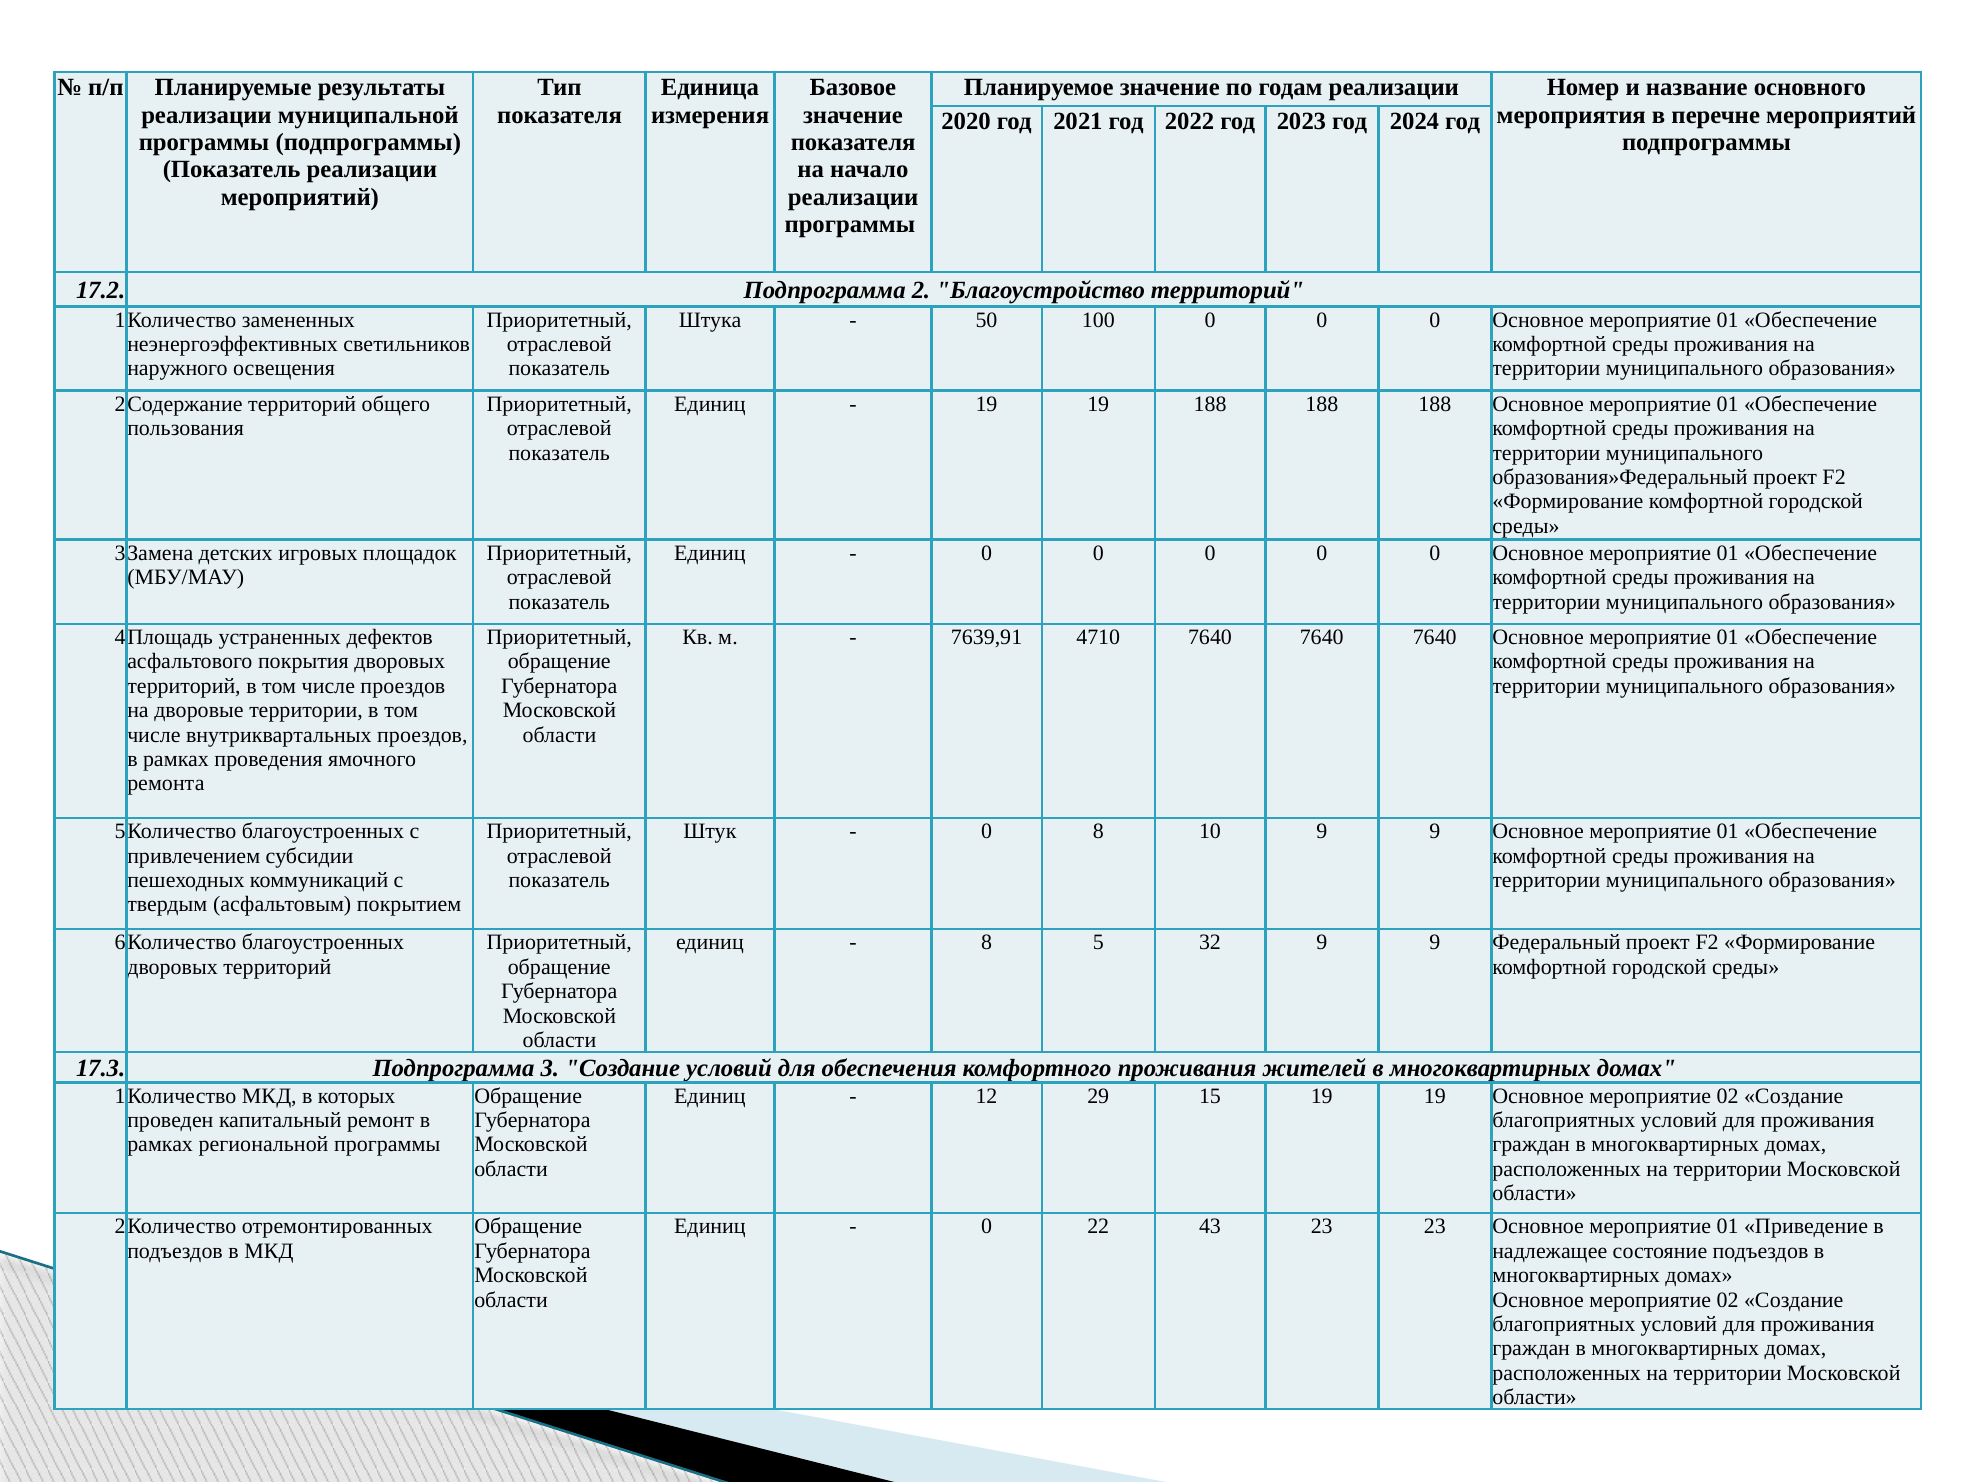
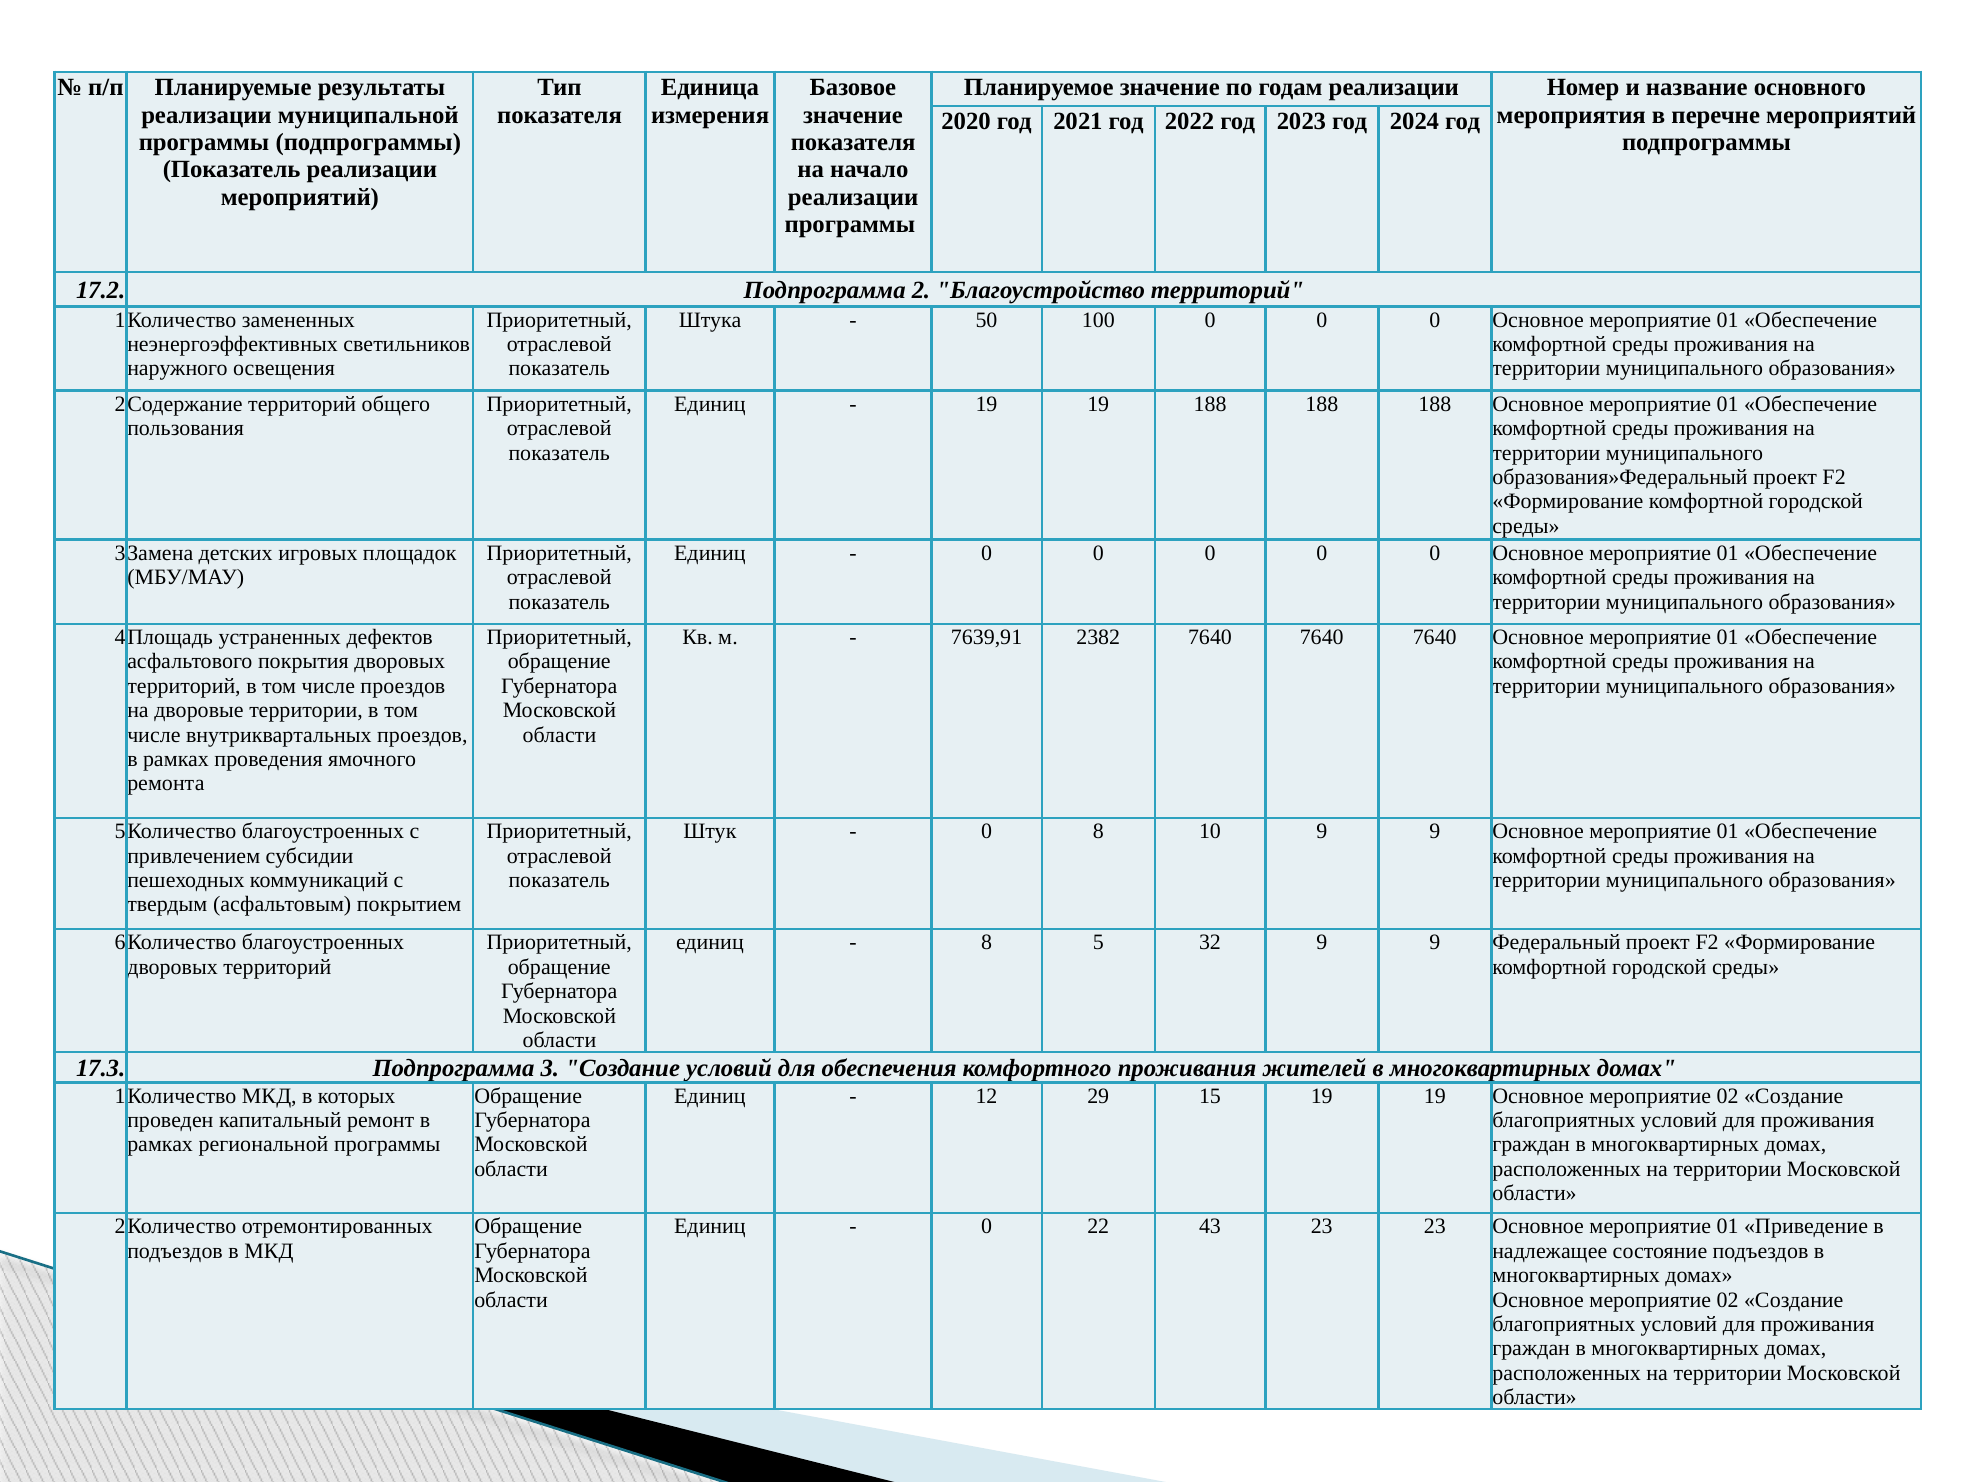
4710: 4710 -> 2382
